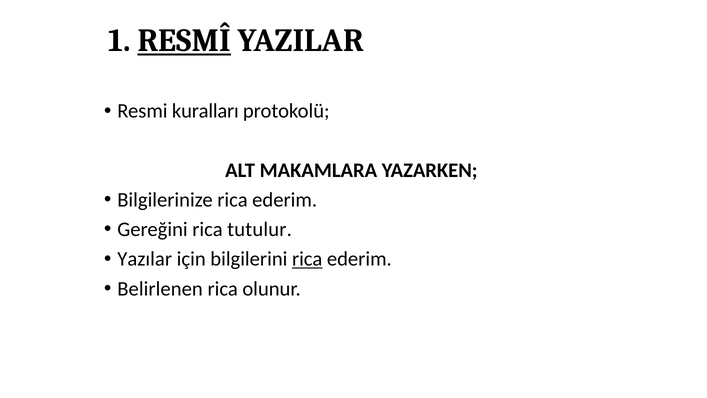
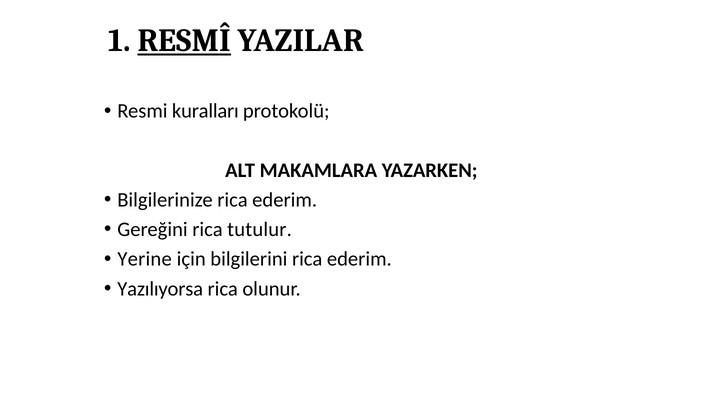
Yazılar: Yazılar -> Yerine
rica at (307, 259) underline: present -> none
Belirlenen: Belirlenen -> Yazılıyorsa
